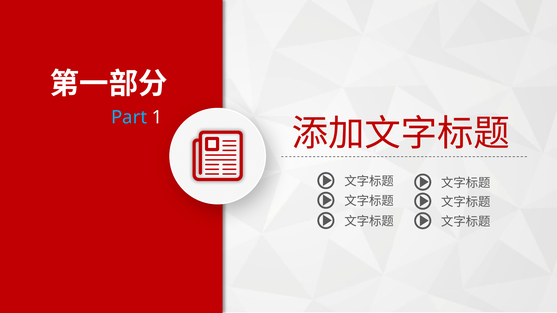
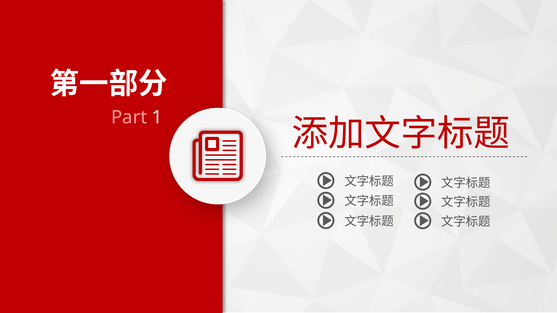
Part colour: light blue -> pink
